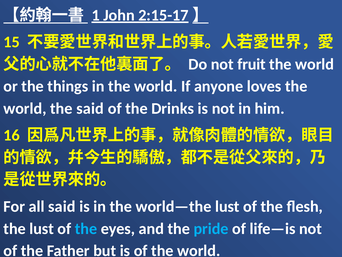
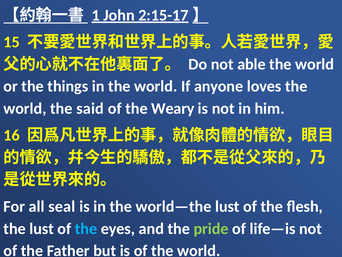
fruit: fruit -> able
Drinks: Drinks -> Weary
all said: said -> seal
pride colour: light blue -> light green
